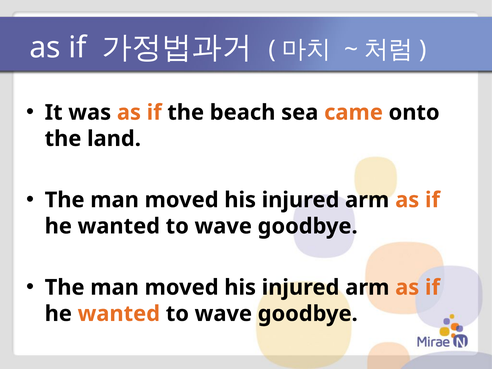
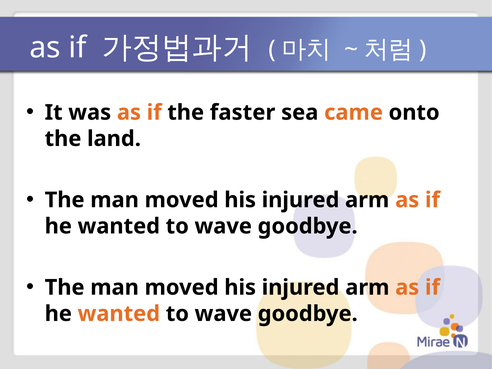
beach: beach -> faster
